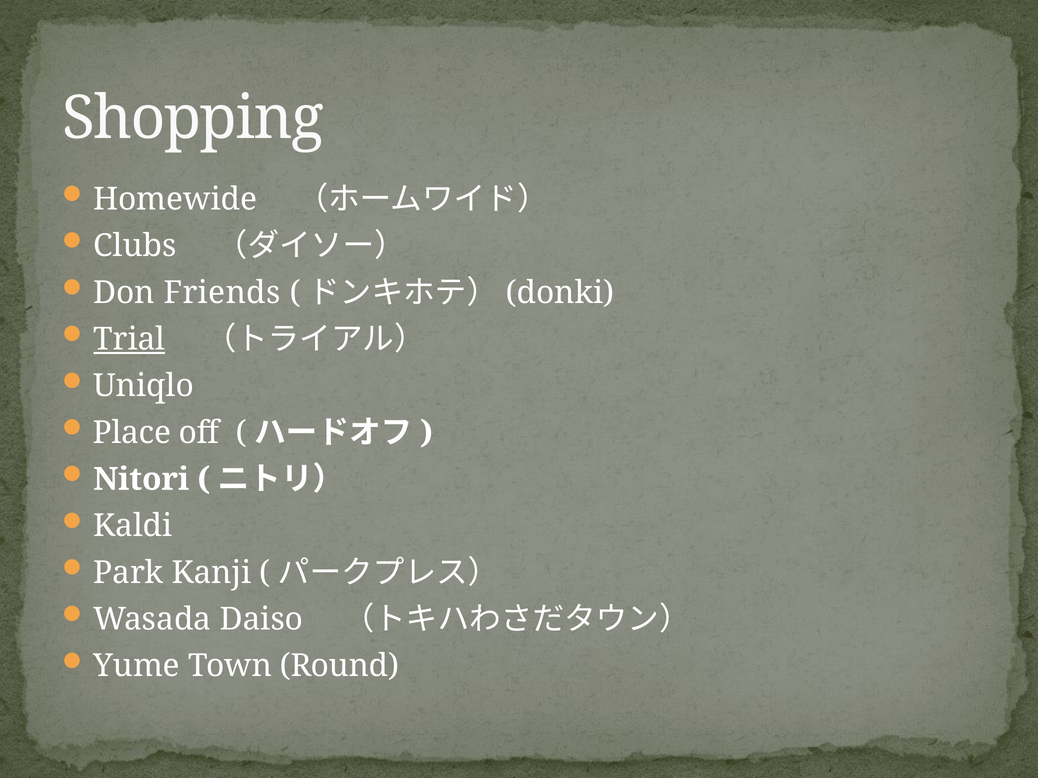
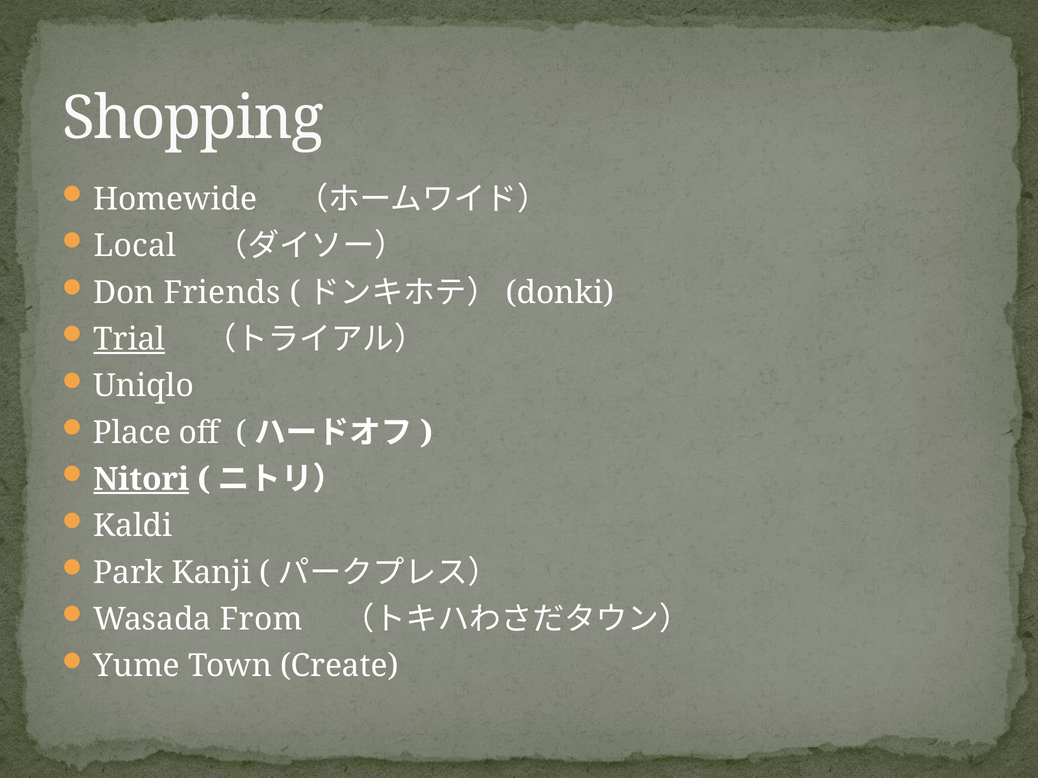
Clubs: Clubs -> Local
Nitori underline: none -> present
Daiso: Daiso -> From
Round: Round -> Create
